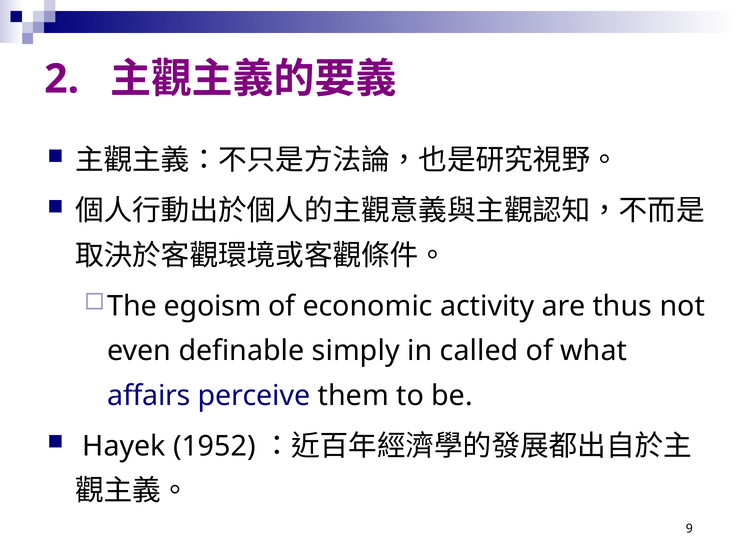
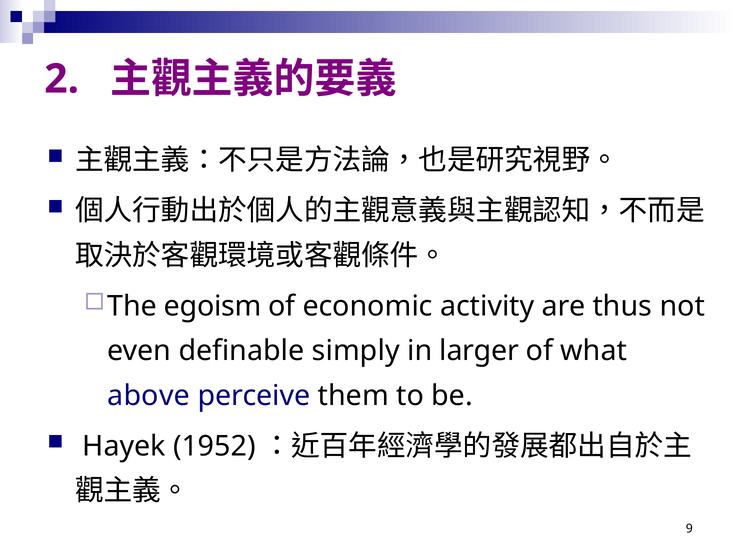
called: called -> larger
affairs: affairs -> above
